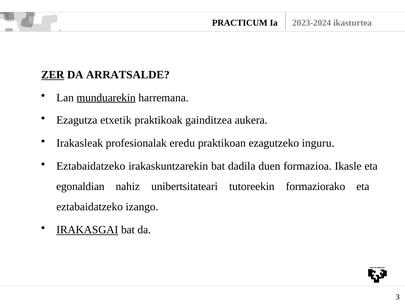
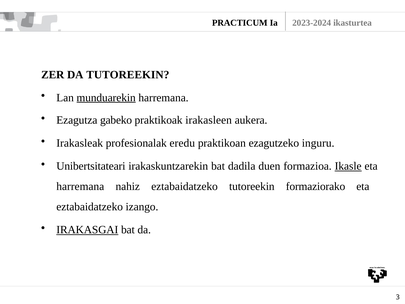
ZER underline: present -> none
DA ARRATSALDE: ARRATSALDE -> TUTOREEKIN
etxetik: etxetik -> gabeko
gainditzea: gainditzea -> irakasleen
Eztabaidatzeko at (91, 166): Eztabaidatzeko -> Unibertsitateari
Ikasle underline: none -> present
egonaldian at (80, 186): egonaldian -> harremana
nahiz unibertsitateari: unibertsitateari -> eztabaidatzeko
